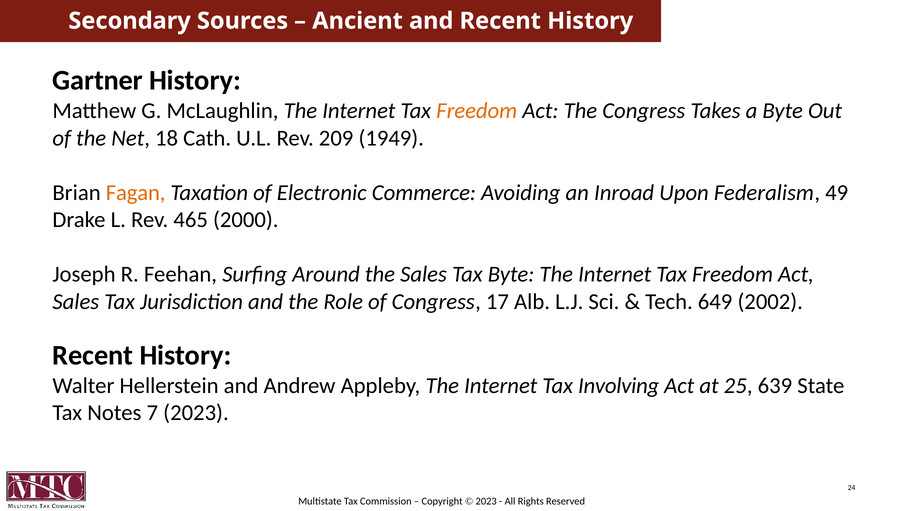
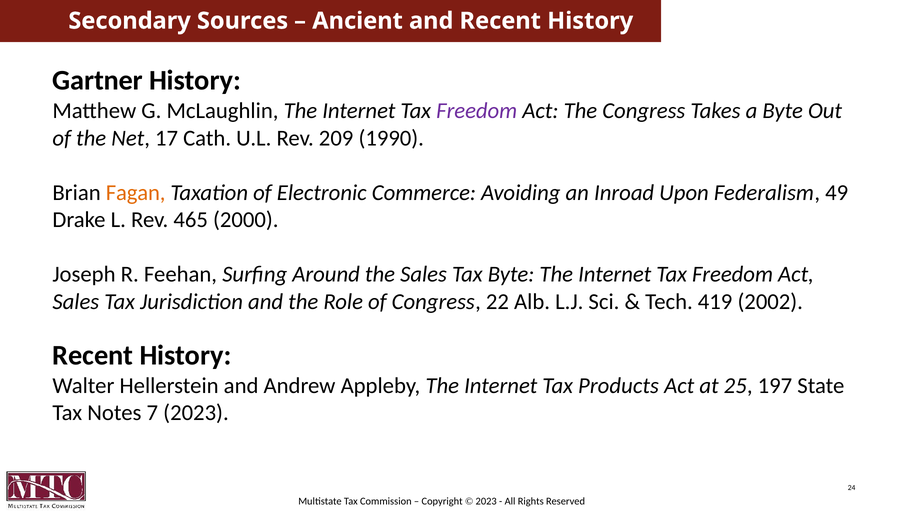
Freedom at (477, 111) colour: orange -> purple
18: 18 -> 17
1949: 1949 -> 1990
17: 17 -> 22
649: 649 -> 419
Involving: Involving -> Products
639: 639 -> 197
